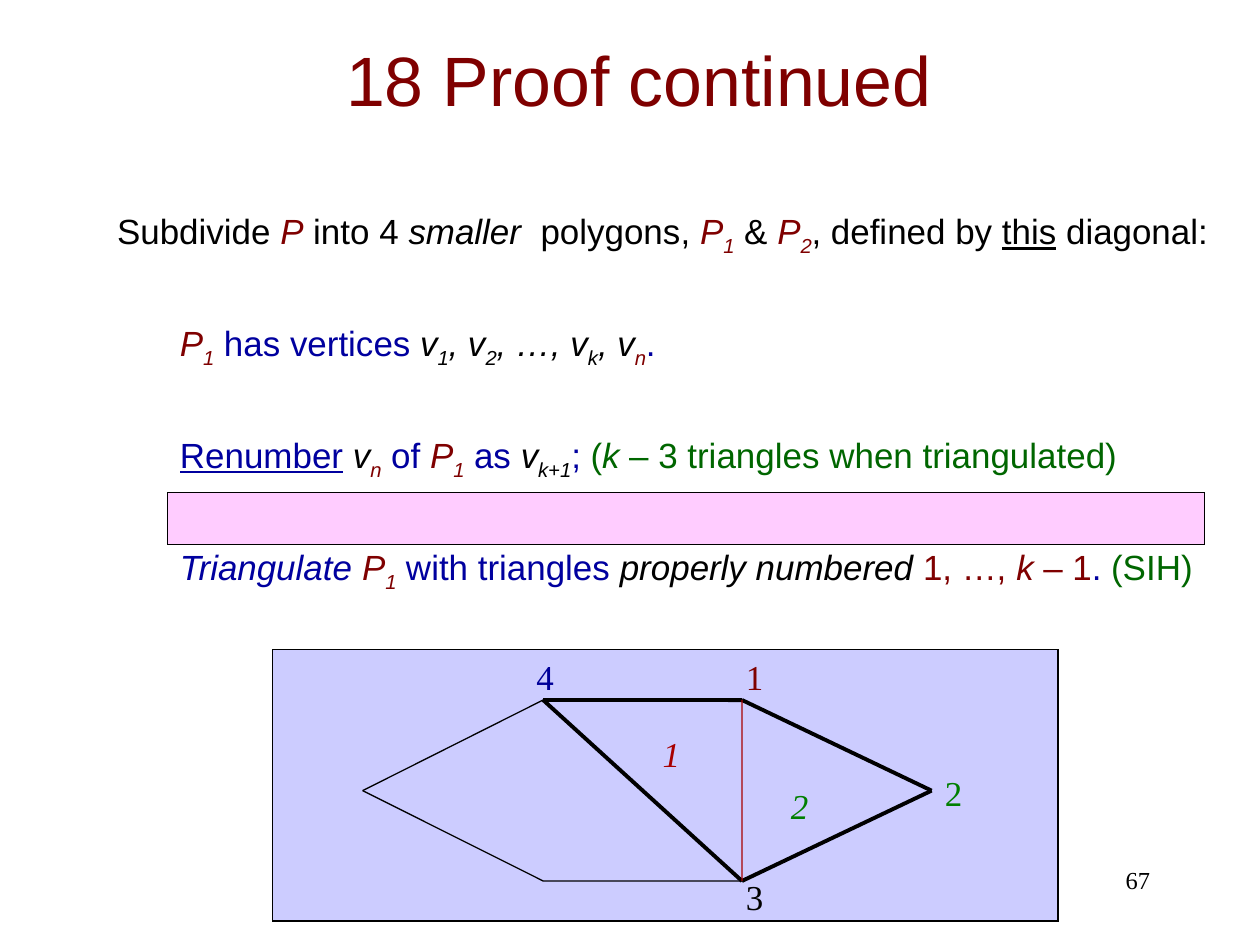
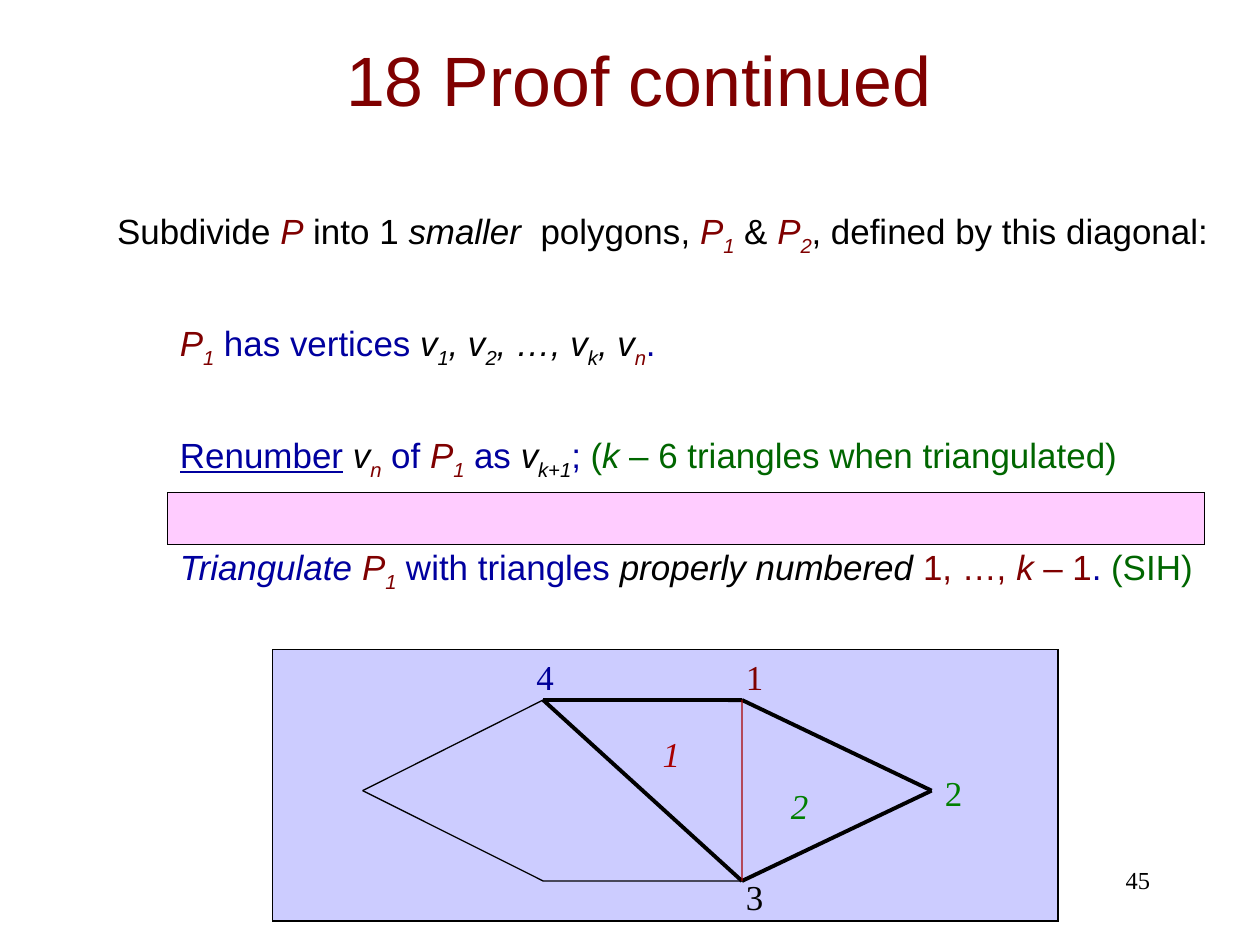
into 4: 4 -> 1
this underline: present -> none
3 at (668, 457): 3 -> 6
67: 67 -> 45
